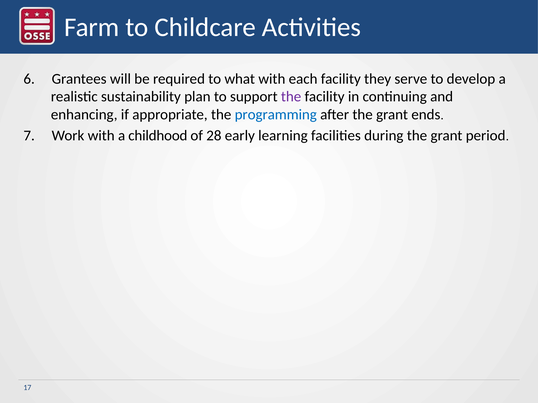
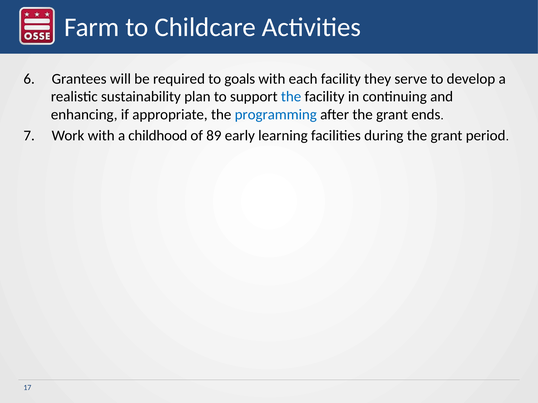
what: what -> goals
the at (291, 97) colour: purple -> blue
28: 28 -> 89
